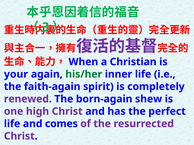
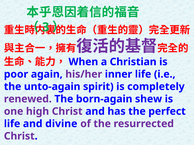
your: your -> poor
his/her colour: green -> purple
faith-again: faith-again -> unto-again
comes: comes -> divine
